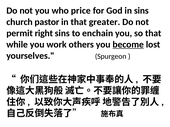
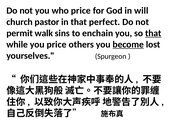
in sins: sins -> will
greater: greater -> perfect
right: right -> walk
that at (153, 33) underline: none -> present
you work: work -> price
